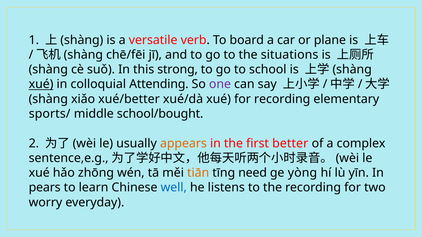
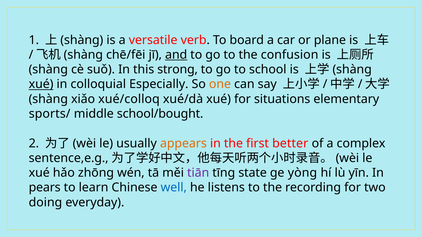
and underline: none -> present
situations: situations -> confusion
Attending: Attending -> Especially
one colour: purple -> orange
xué/better: xué/better -> xué/colloq
for recording: recording -> situations
tiān colour: orange -> purple
need: need -> state
worry: worry -> doing
